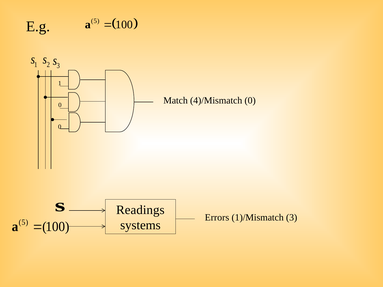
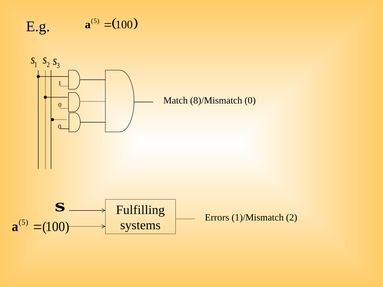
4)/Mismatch: 4)/Mismatch -> 8)/Mismatch
Readings: Readings -> Fulfilling
1)/Mismatch 3: 3 -> 2
